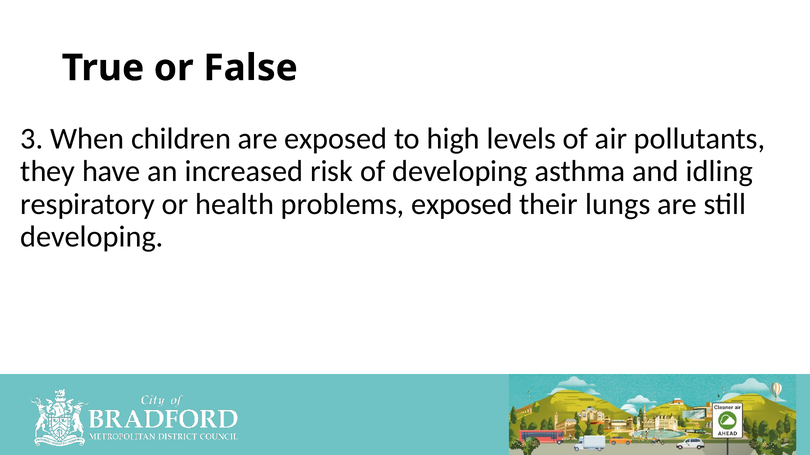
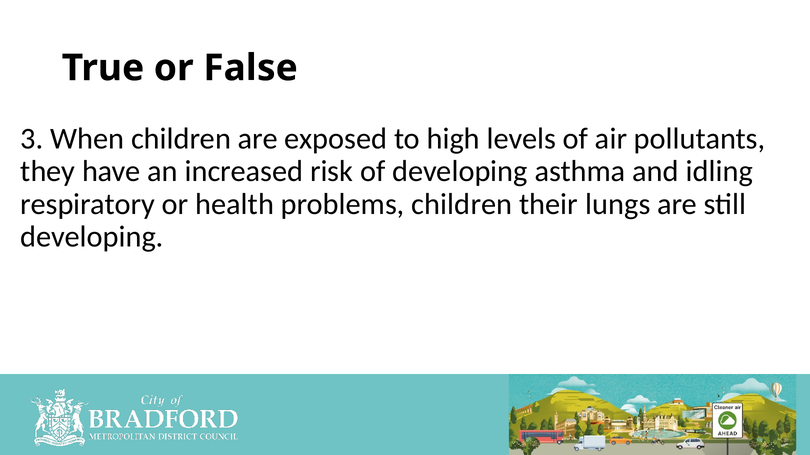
problems exposed: exposed -> children
